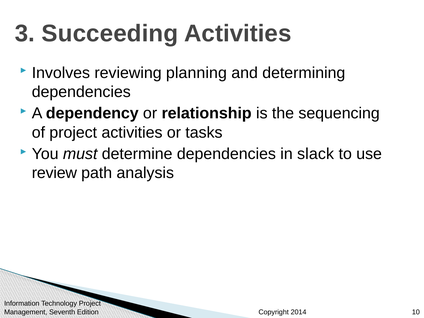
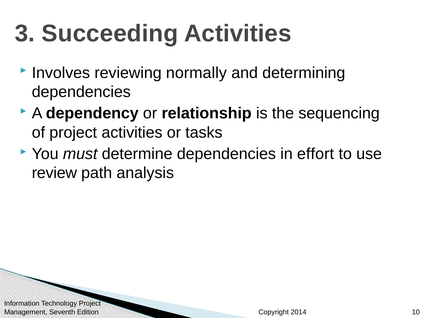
planning: planning -> normally
slack: slack -> effort
